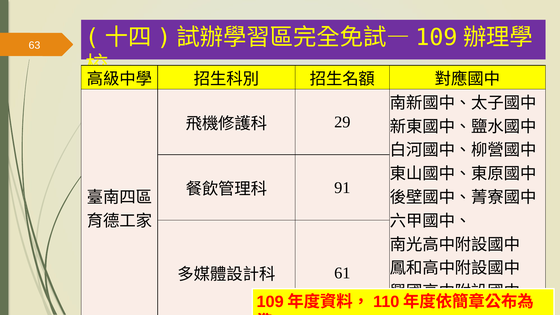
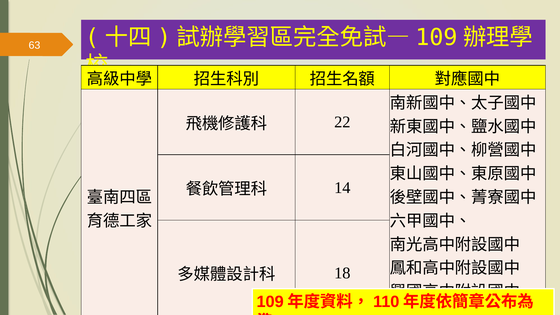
29: 29 -> 22
91: 91 -> 14
61: 61 -> 18
